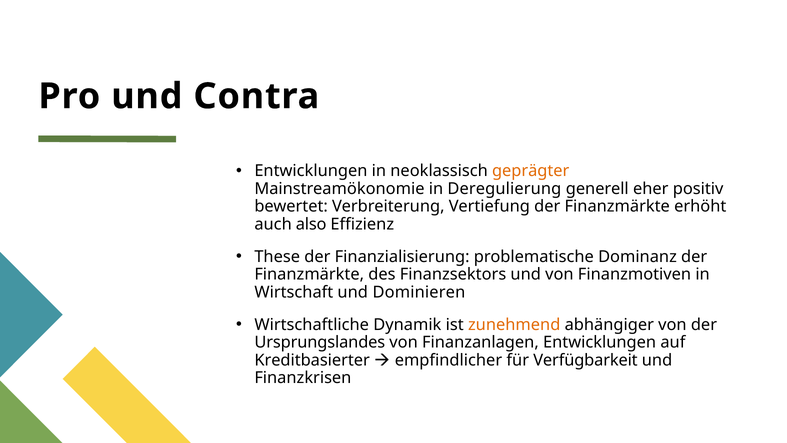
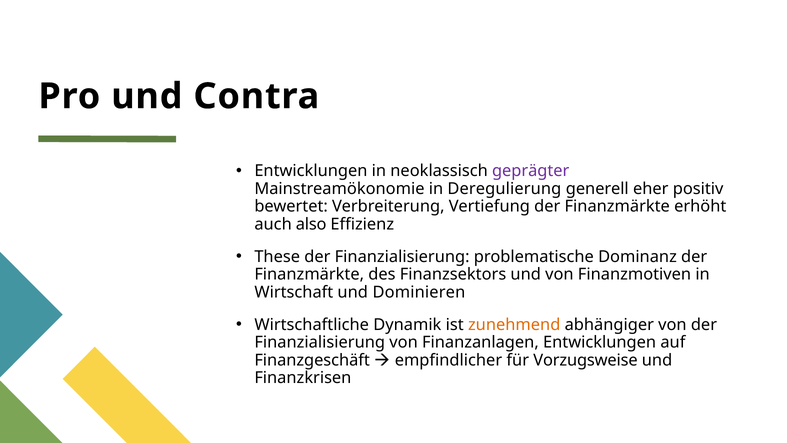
geprägter colour: orange -> purple
Ursprungslandes at (320, 342): Ursprungslandes -> Finanzialisierung
Kreditbasierter: Kreditbasierter -> Finanzgeschäft
Verfügbarkeit: Verfügbarkeit -> Vorzugsweise
